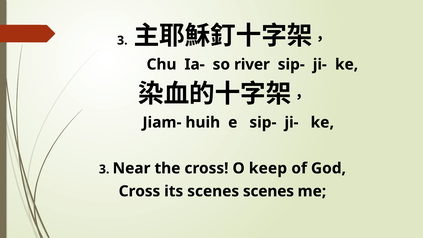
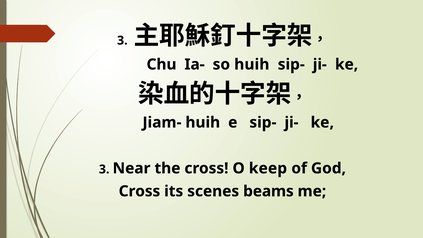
so river: river -> huih
scenes scenes: scenes -> beams
